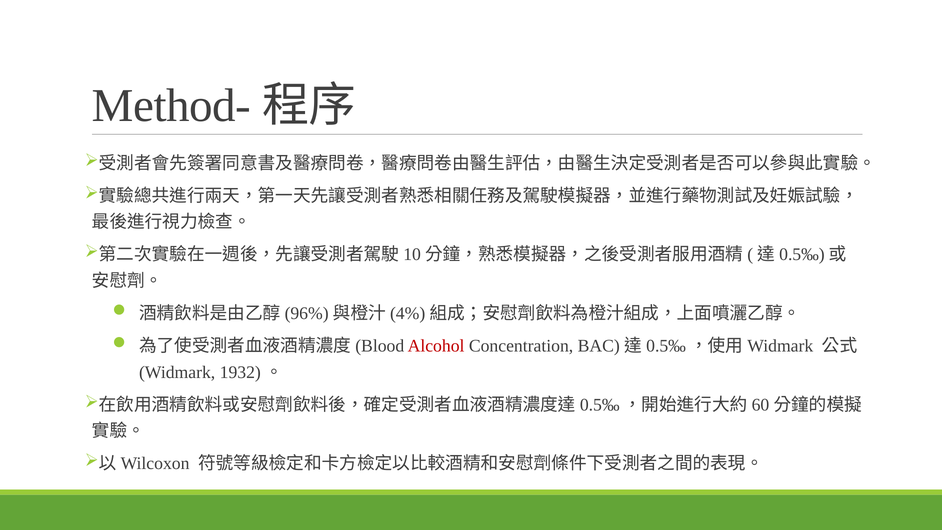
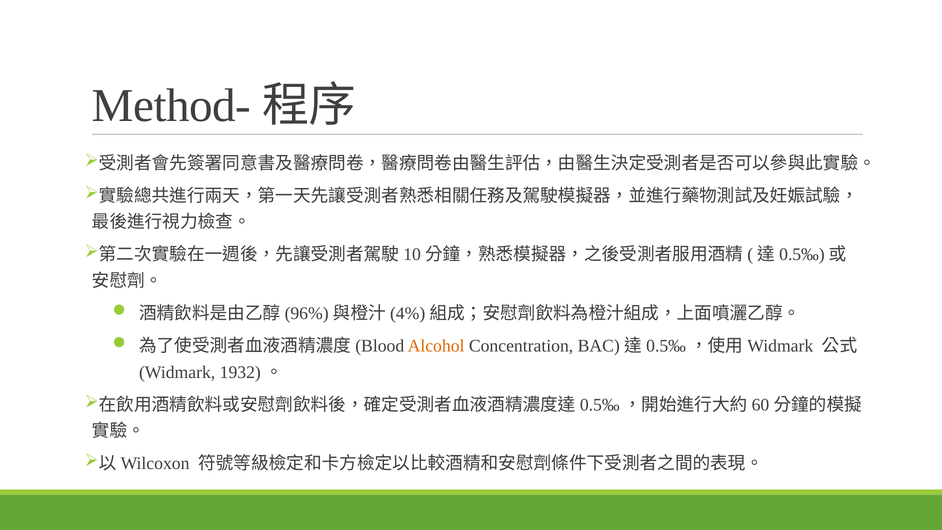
Alcohol colour: red -> orange
